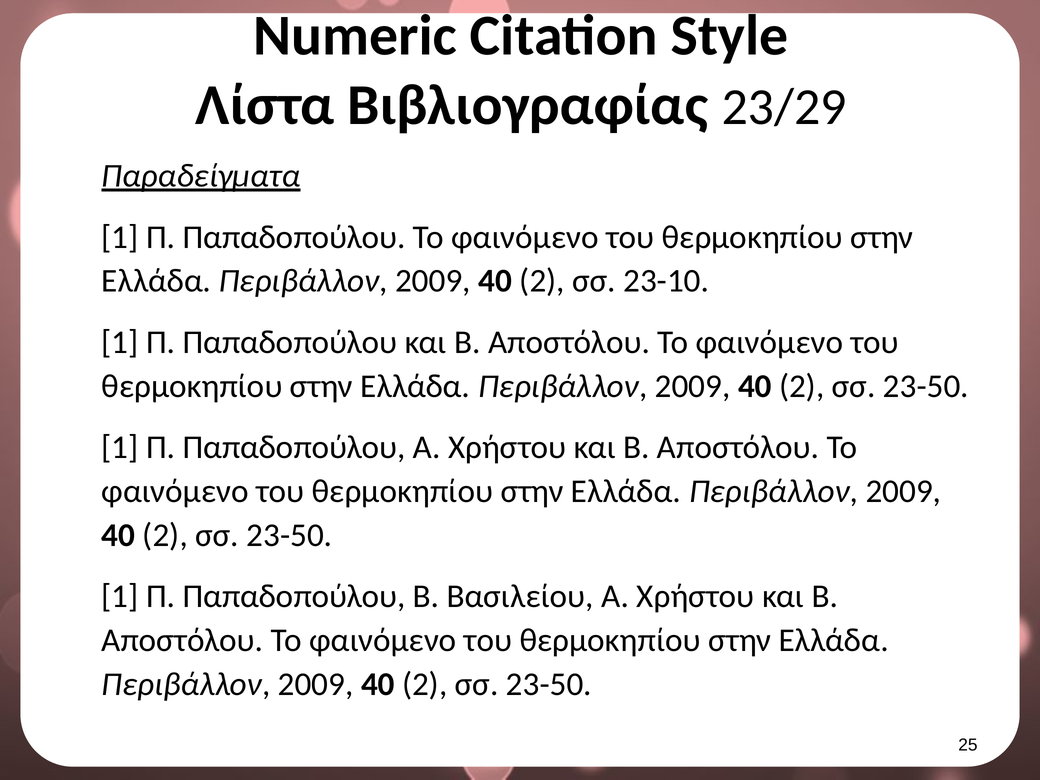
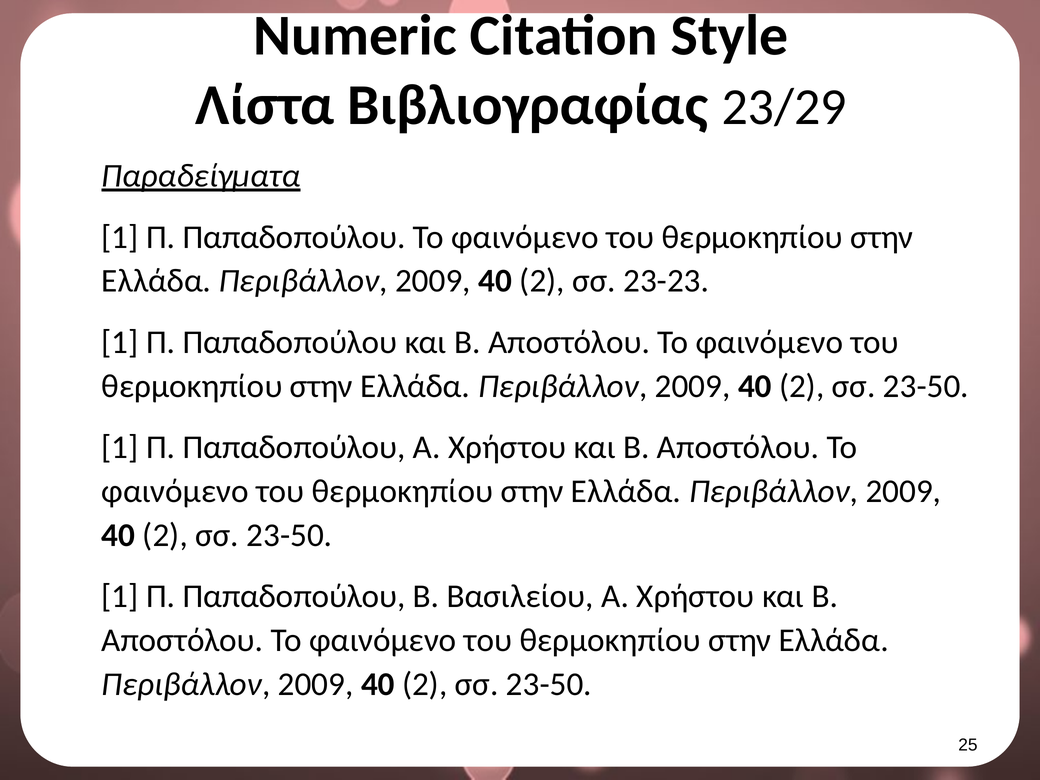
23-10: 23-10 -> 23-23
